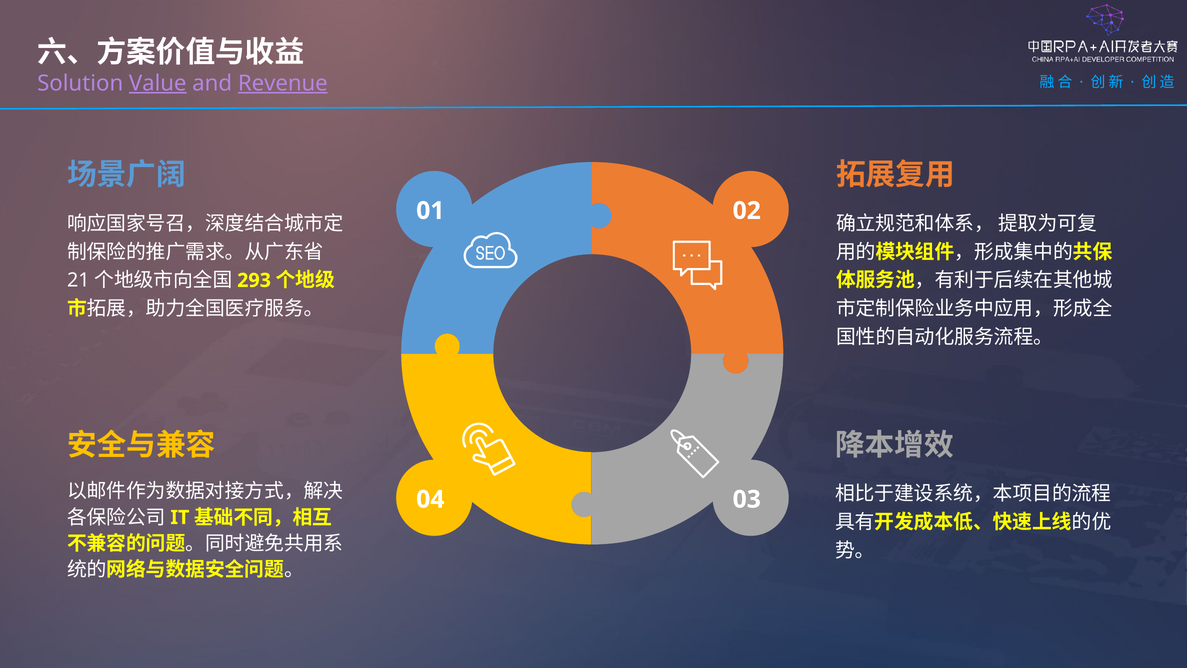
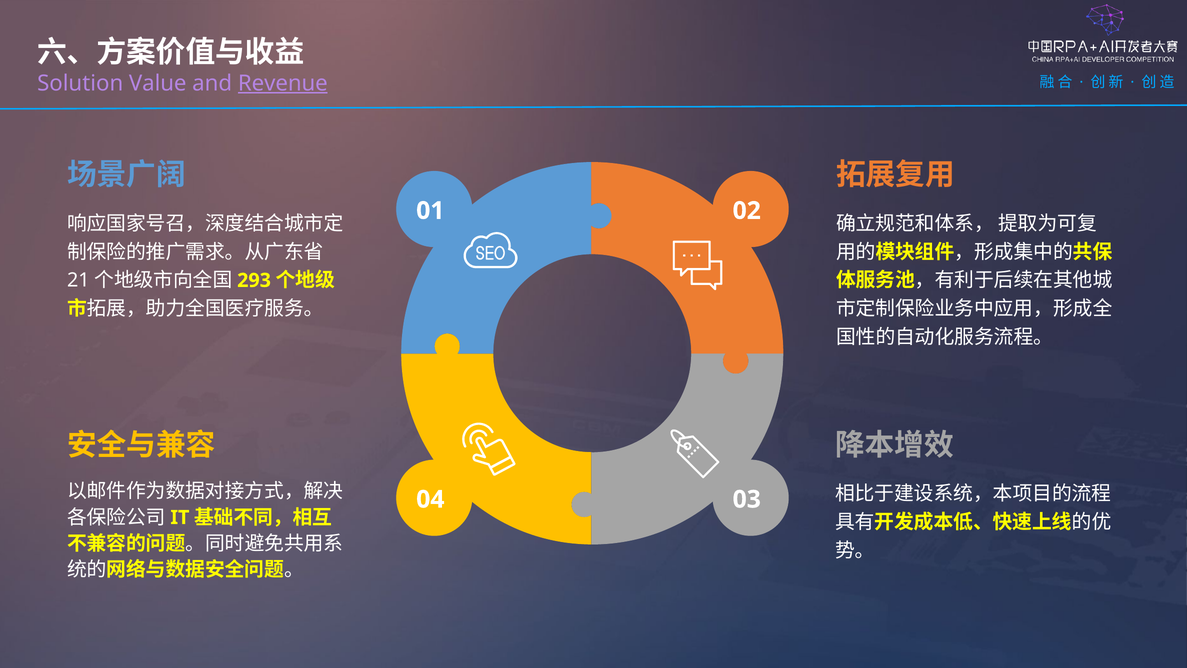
Value underline: present -> none
